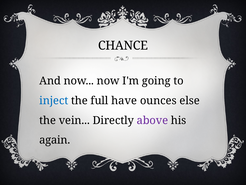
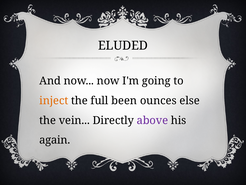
CHANCE: CHANCE -> ELUDED
inject colour: blue -> orange
have: have -> been
